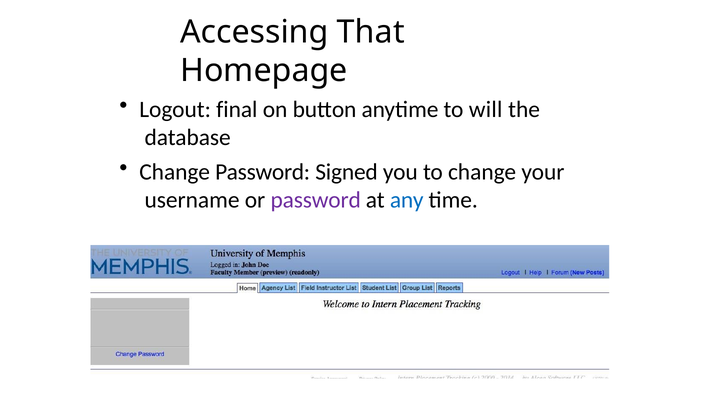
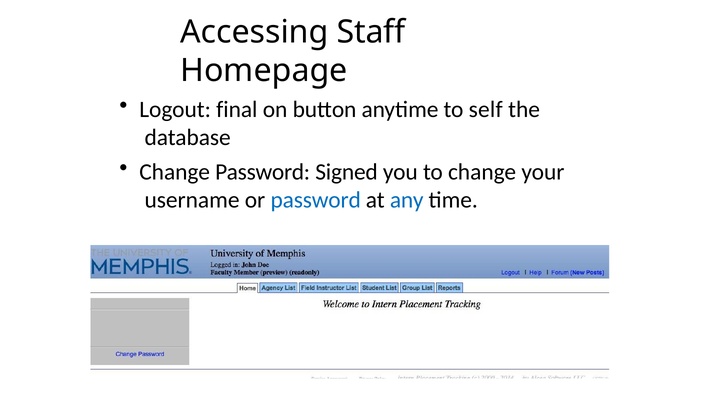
That: That -> Staff
will: will -> self
password at (316, 200) colour: purple -> blue
